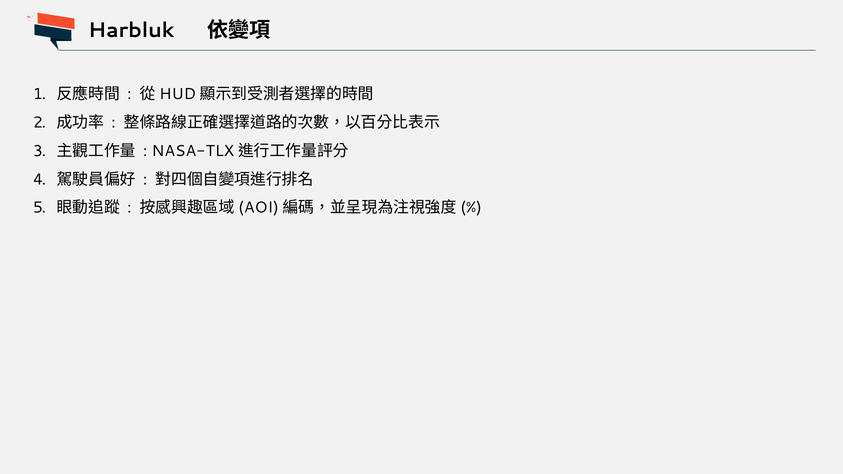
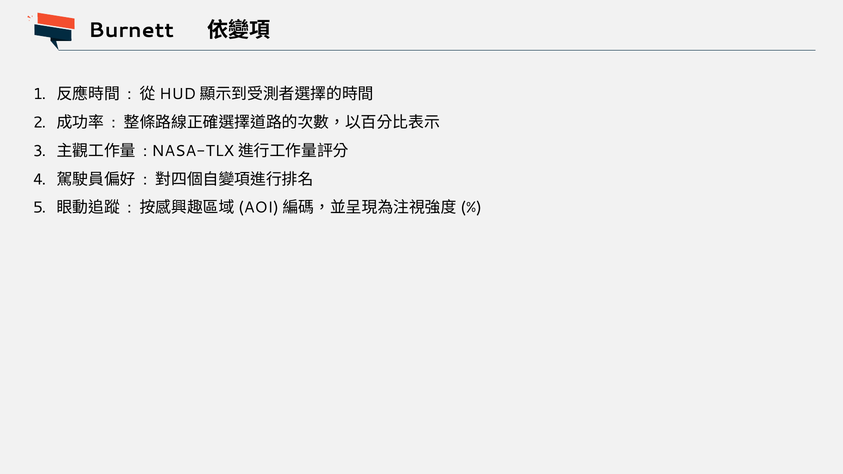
Harbluk: Harbluk -> Burnett
